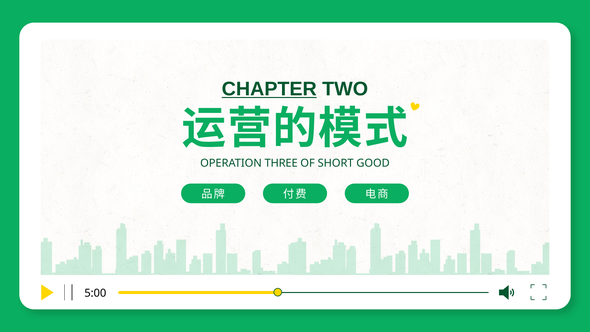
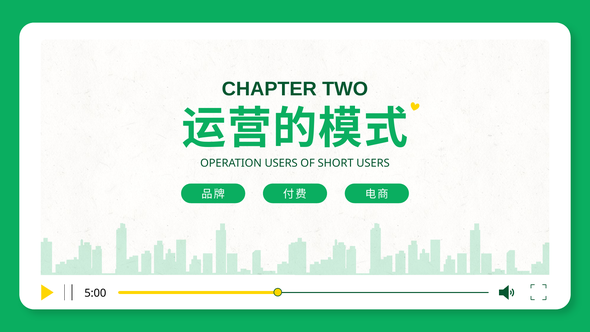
CHAPTER underline: present -> none
OPERATION THREE: THREE -> USERS
SHORT GOOD: GOOD -> USERS
